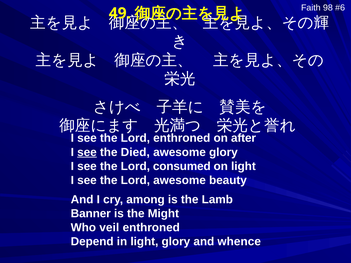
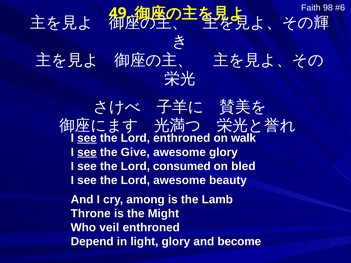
see at (87, 138) underline: none -> present
after: after -> walk
Died: Died -> Give
on light: light -> bled
Banner: Banner -> Throne
whence: whence -> become
